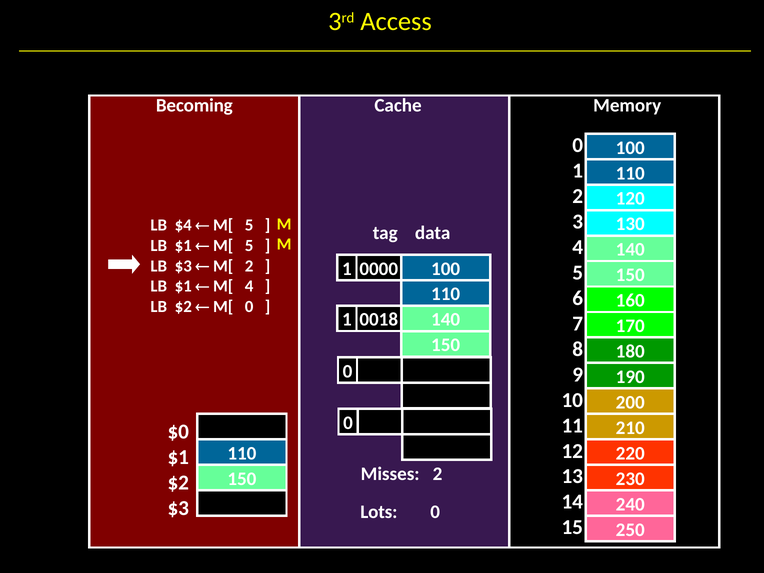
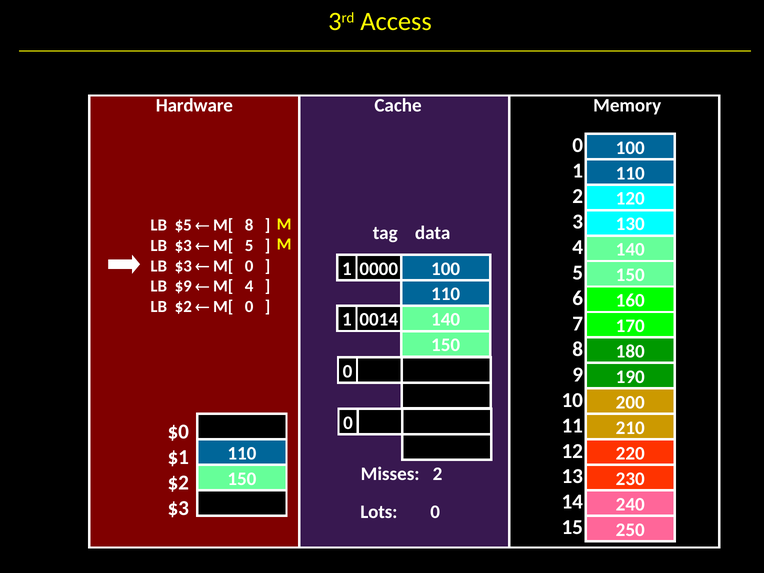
Becoming: Becoming -> Hardware
$4: $4 -> $5
5 at (249, 225): 5 -> 8
$1 at (183, 246): $1 -> $3
2 at (249, 266): 2 -> 0
$1 at (183, 286): $1 -> $9
0018: 0018 -> 0014
